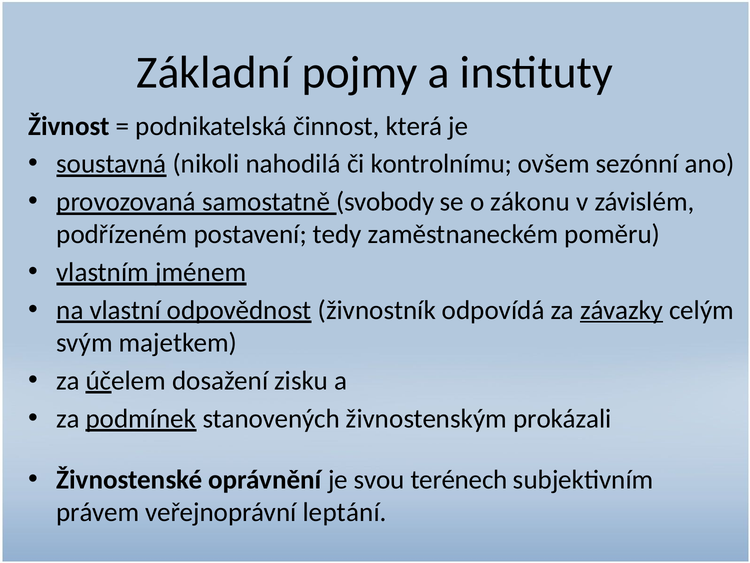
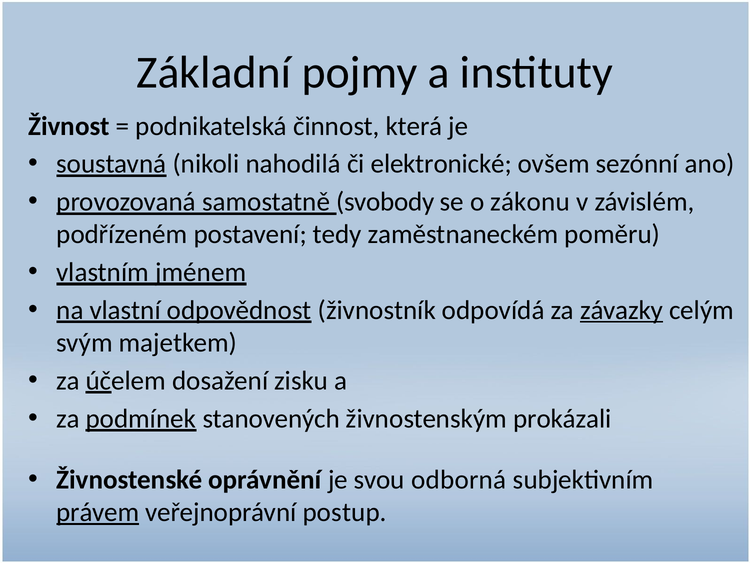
kontrolnímu: kontrolnímu -> elektronické
terénech: terénech -> odborná
právem underline: none -> present
leptání: leptání -> postup
